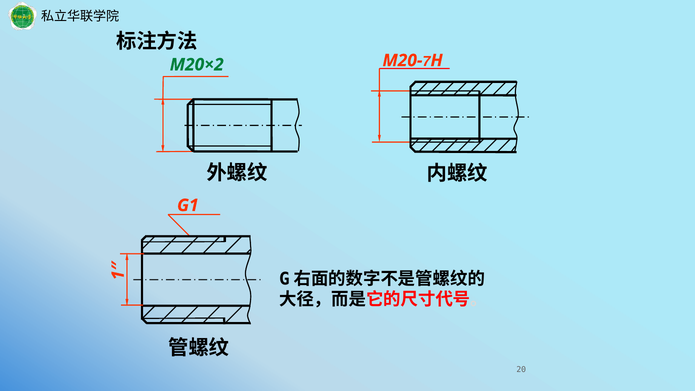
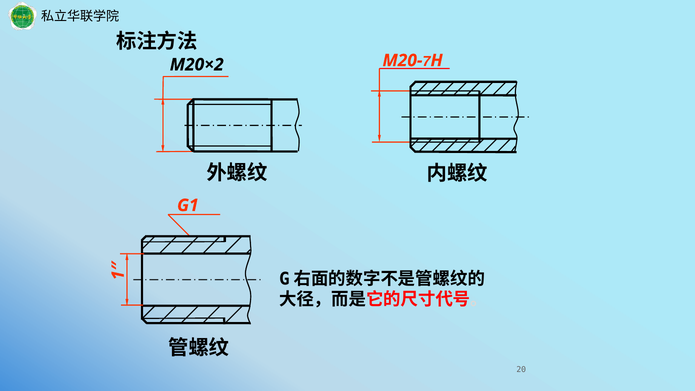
M20×2 colour: green -> black
